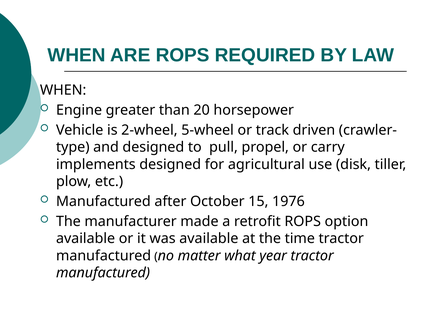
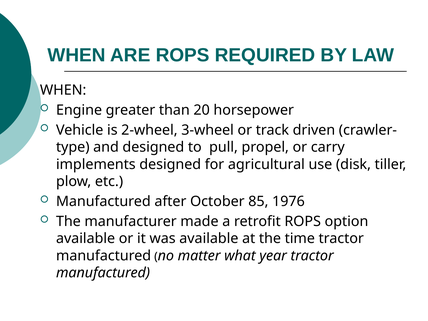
5-wheel: 5-wheel -> 3-wheel
15: 15 -> 85
